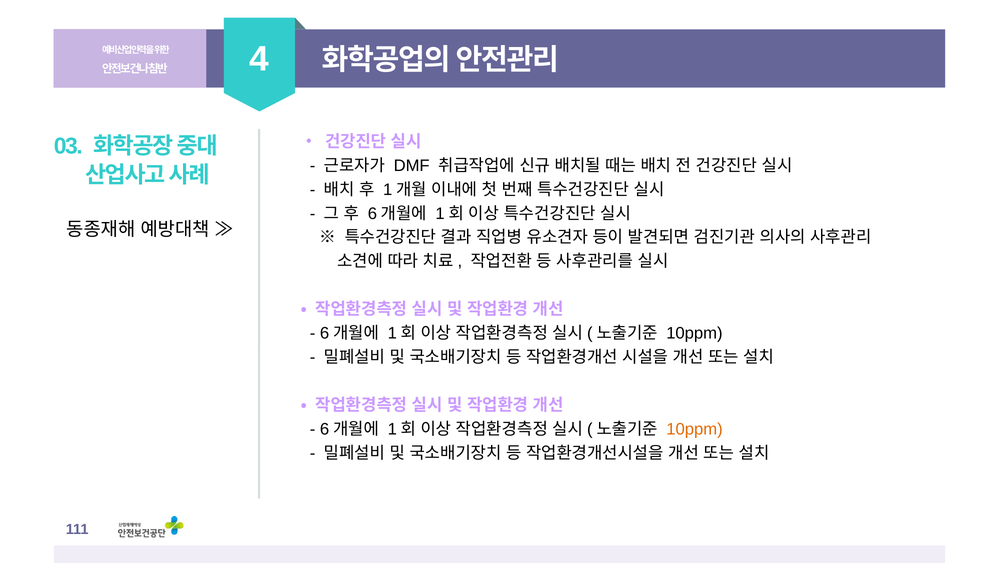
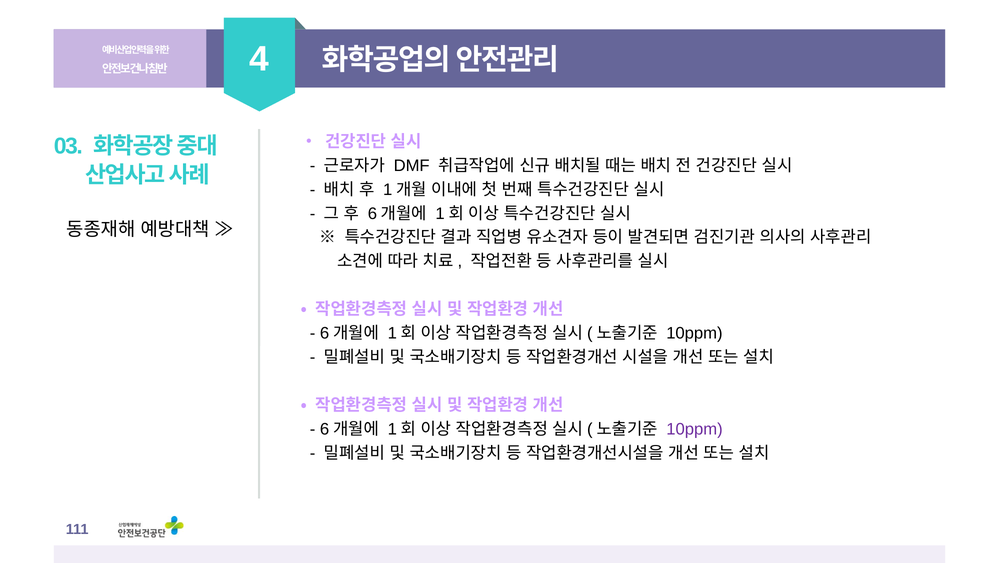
10ppm at (695, 430) colour: orange -> purple
